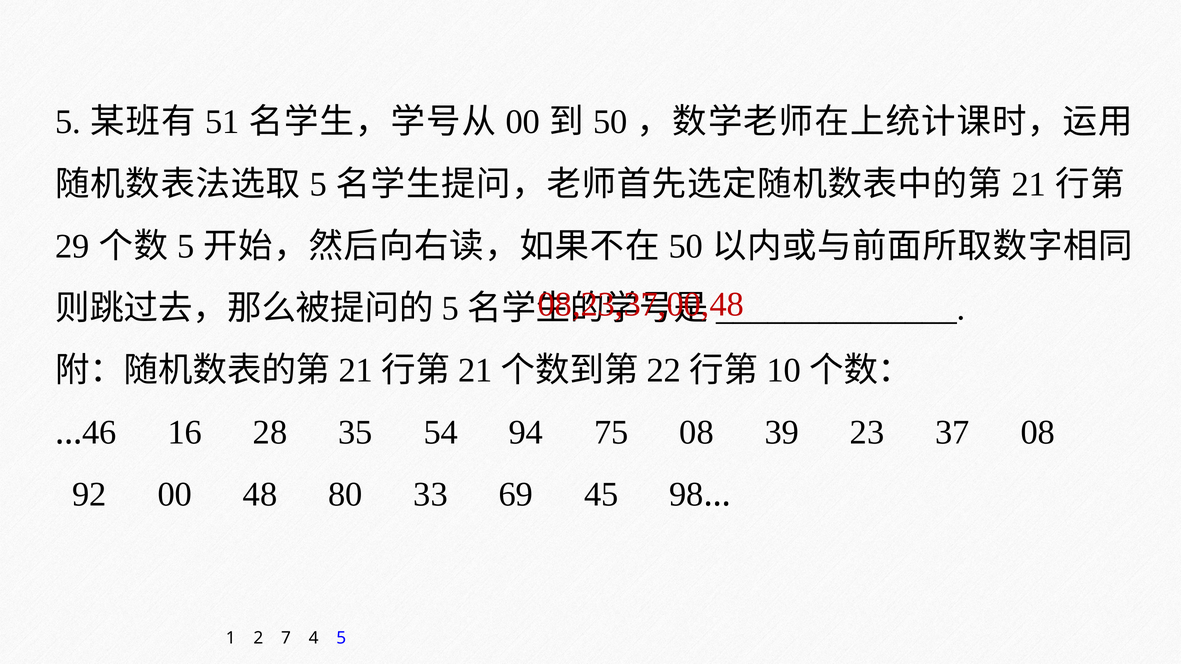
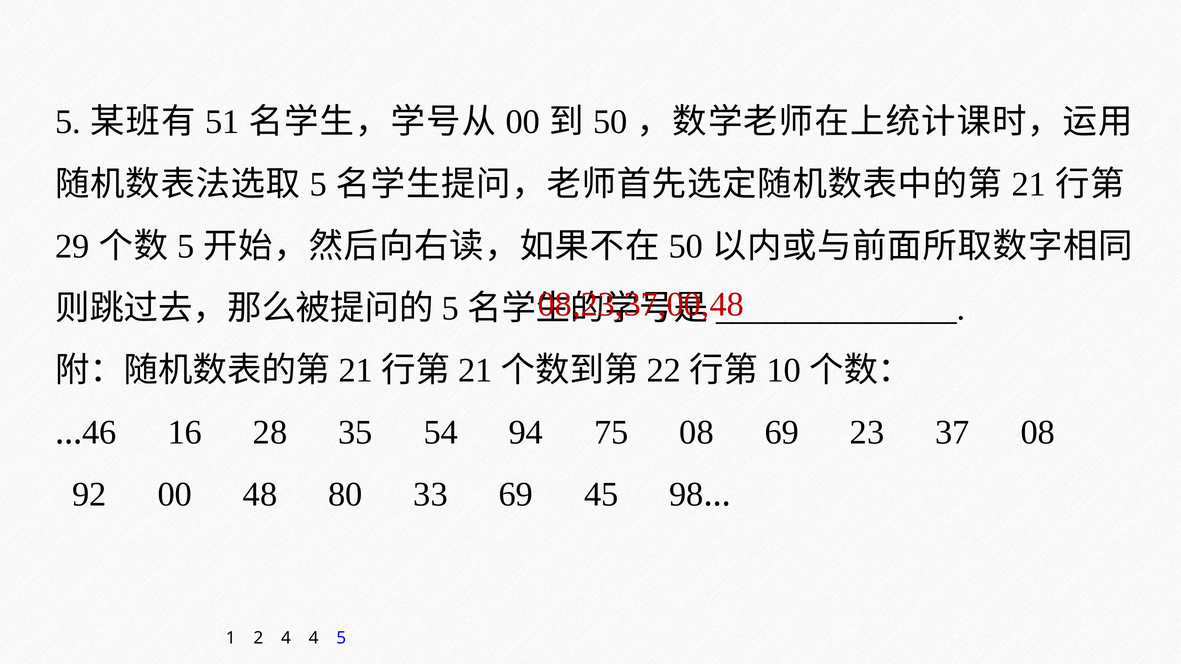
08 39: 39 -> 69
2 7: 7 -> 4
